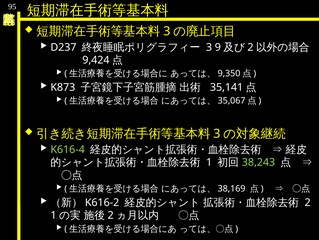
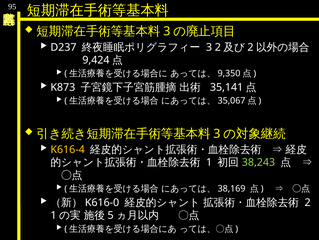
3 9: 9 -> 2
K616-4 colour: light green -> yellow
K616-2: K616-2 -> K616-0
2 at (111, 215): 2 -> 5
